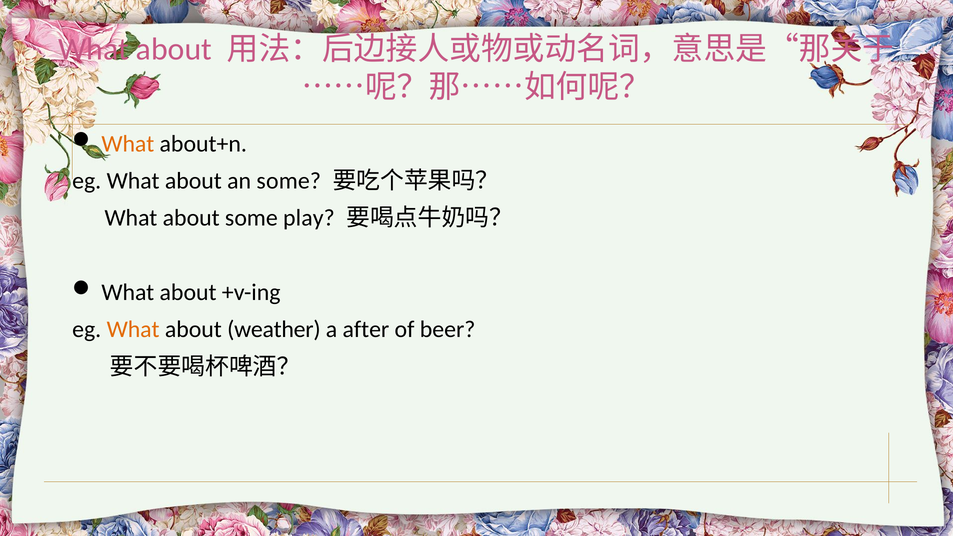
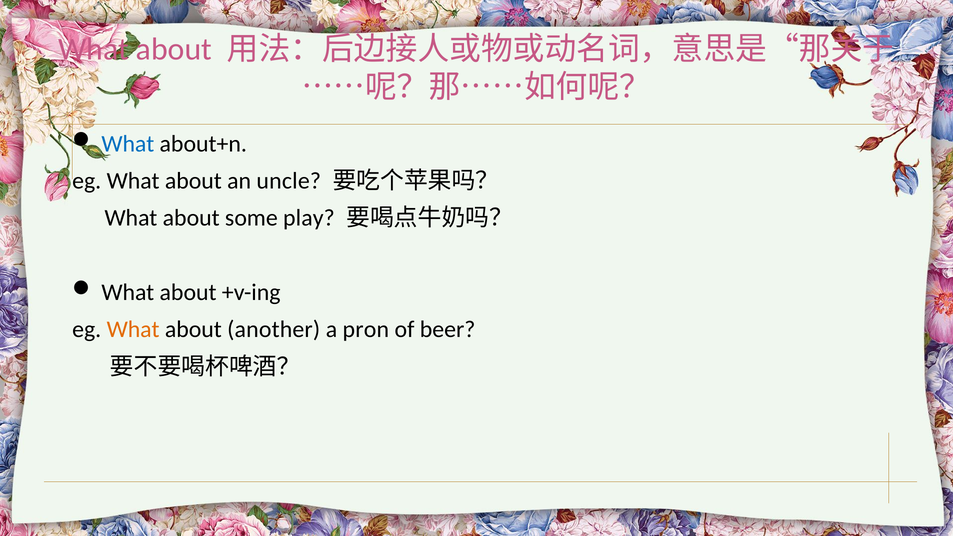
What at (128, 144) colour: orange -> blue
an some: some -> uncle
weather: weather -> another
after: after -> pron
